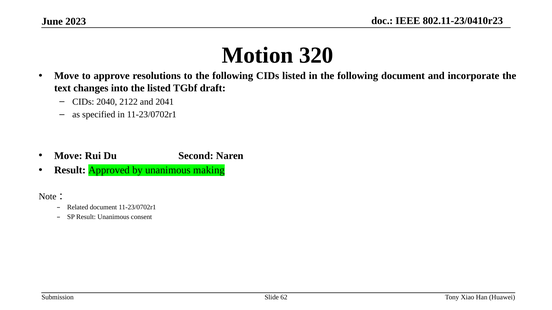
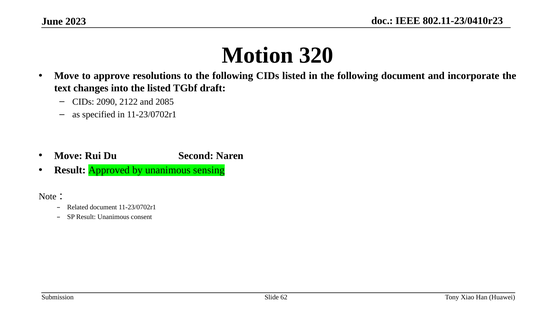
2040: 2040 -> 2090
2041: 2041 -> 2085
making: making -> sensing
